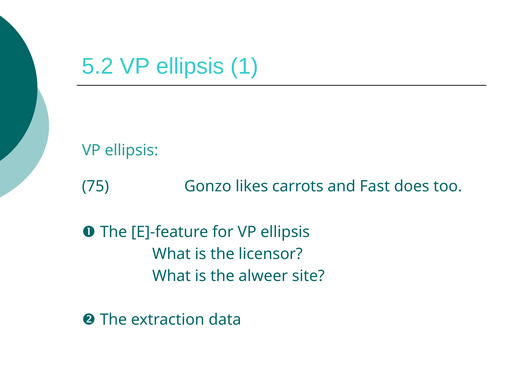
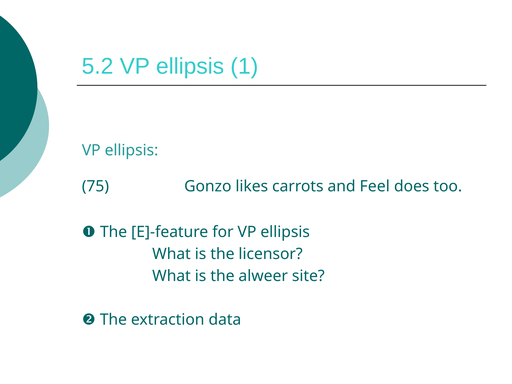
Fast: Fast -> Feel
